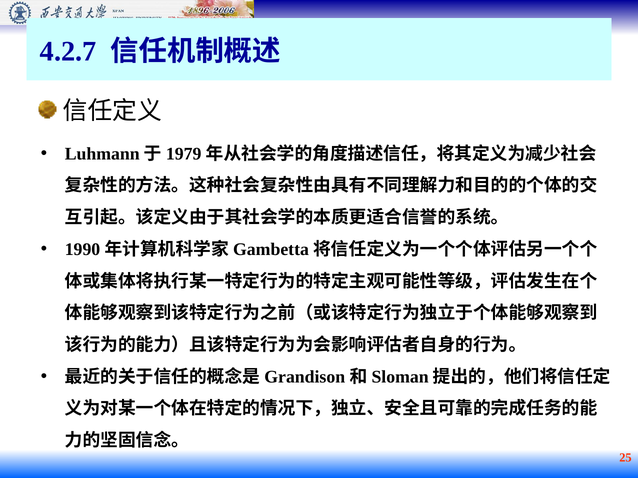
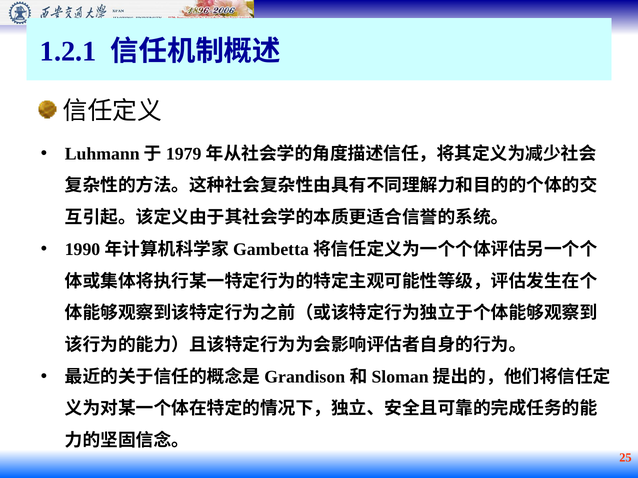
4.2.7: 4.2.7 -> 1.2.1
